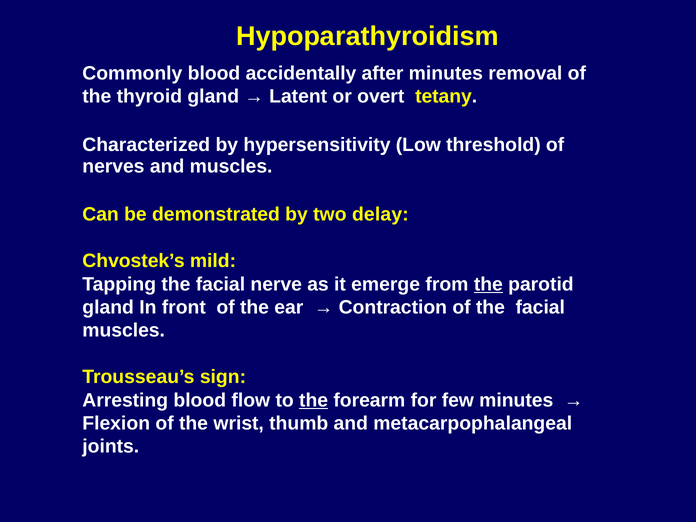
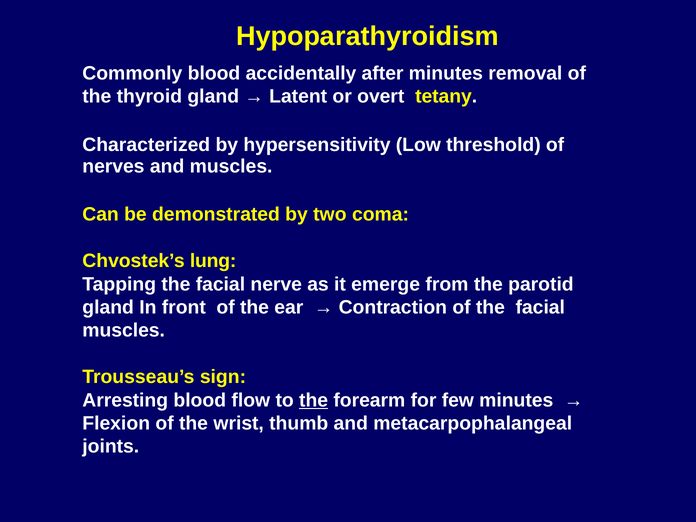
delay: delay -> coma
mild: mild -> lung
the at (488, 284) underline: present -> none
